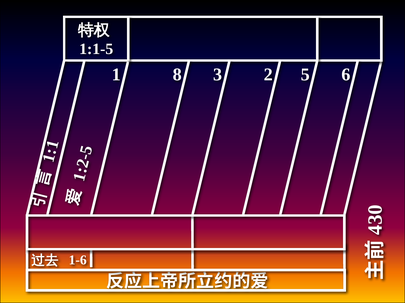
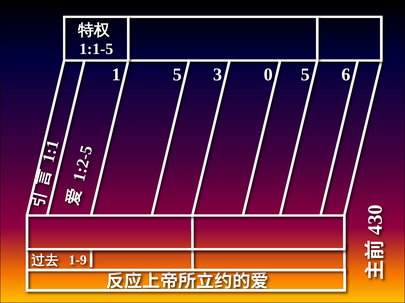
1 8: 8 -> 5
2 at (268, 75): 2 -> 0
1-6: 1-6 -> 1-9
